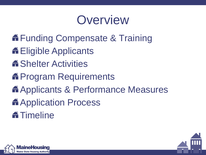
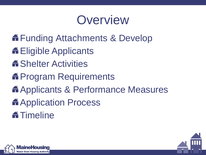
Compensate: Compensate -> Attachments
Training: Training -> Develop
